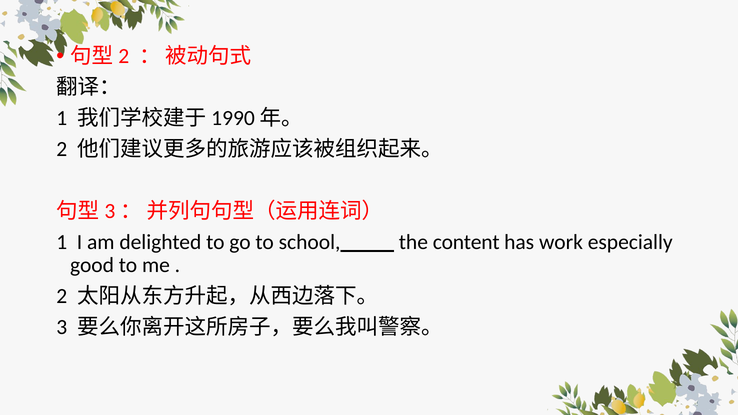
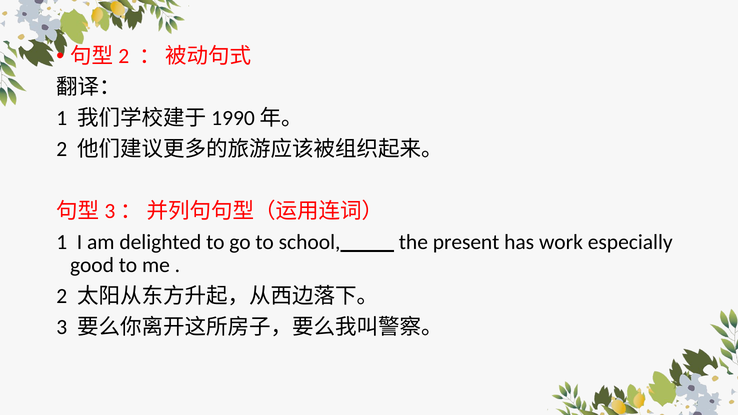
content: content -> present
